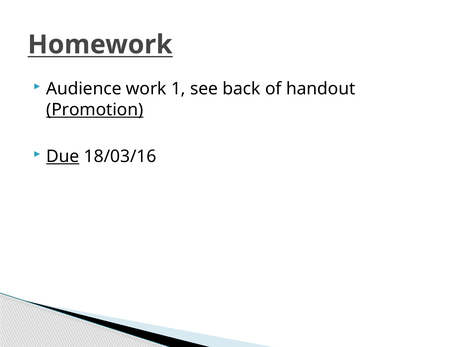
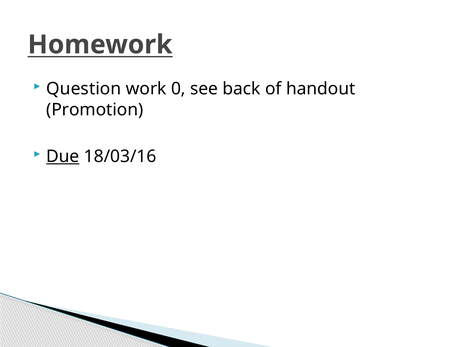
Audience: Audience -> Question
1: 1 -> 0
Promotion underline: present -> none
